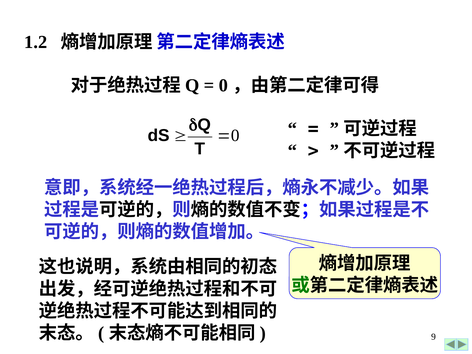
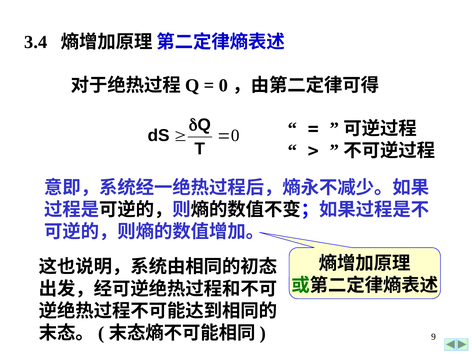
1.2: 1.2 -> 3.4
